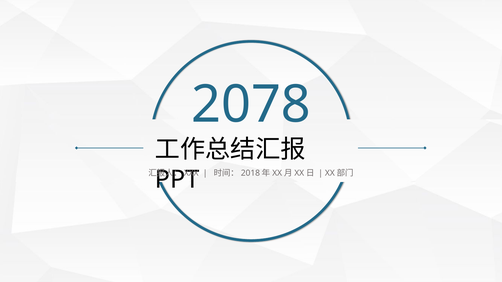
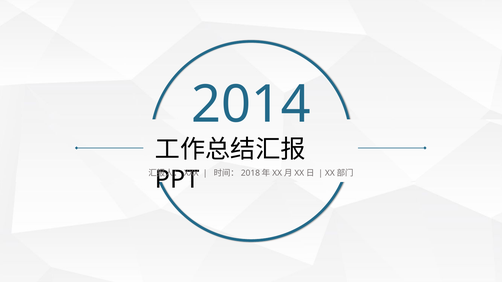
2078: 2078 -> 2014
